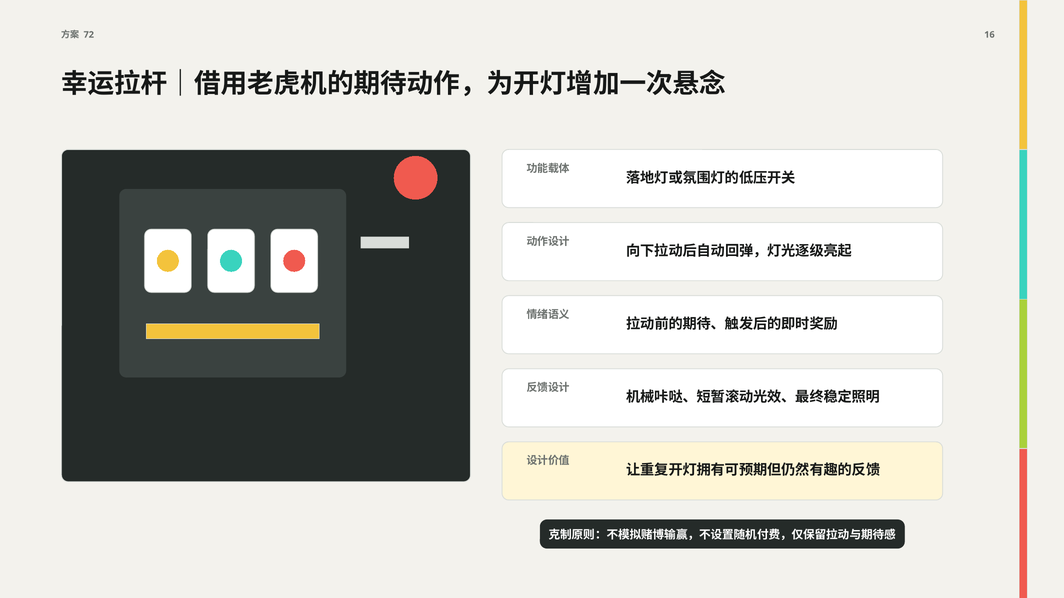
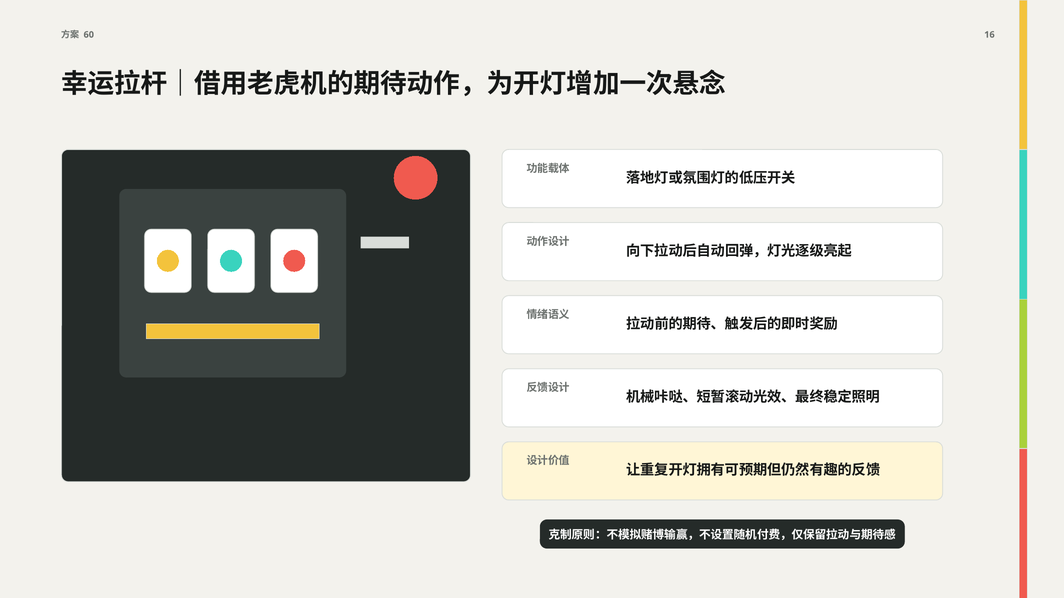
72: 72 -> 60
